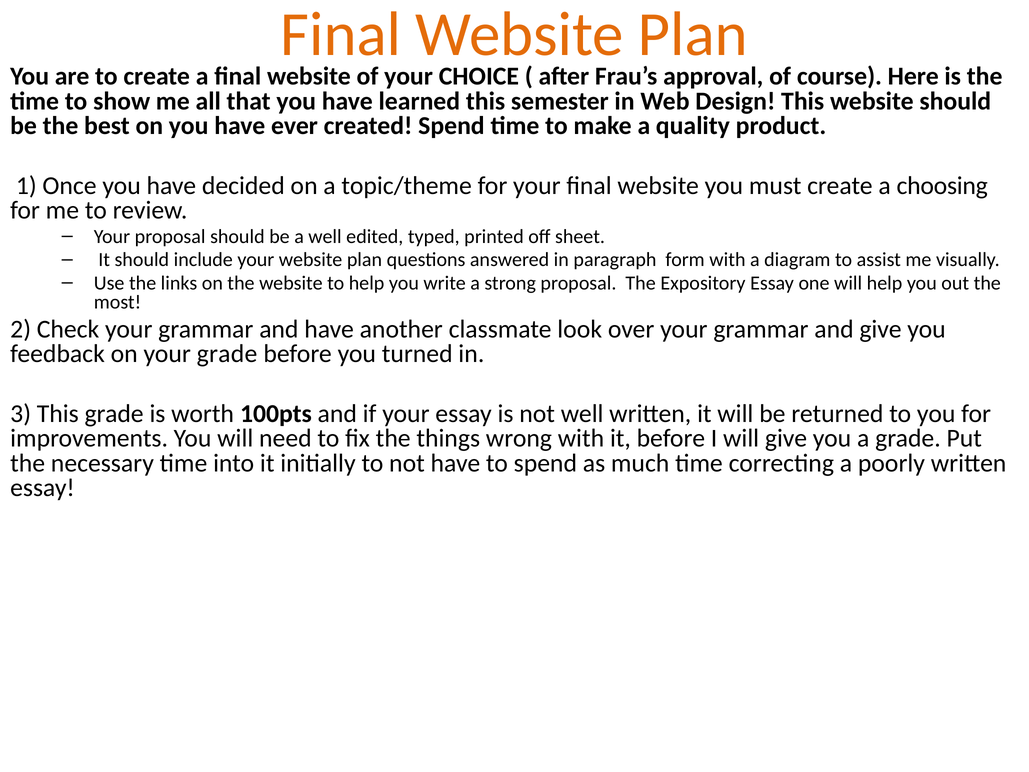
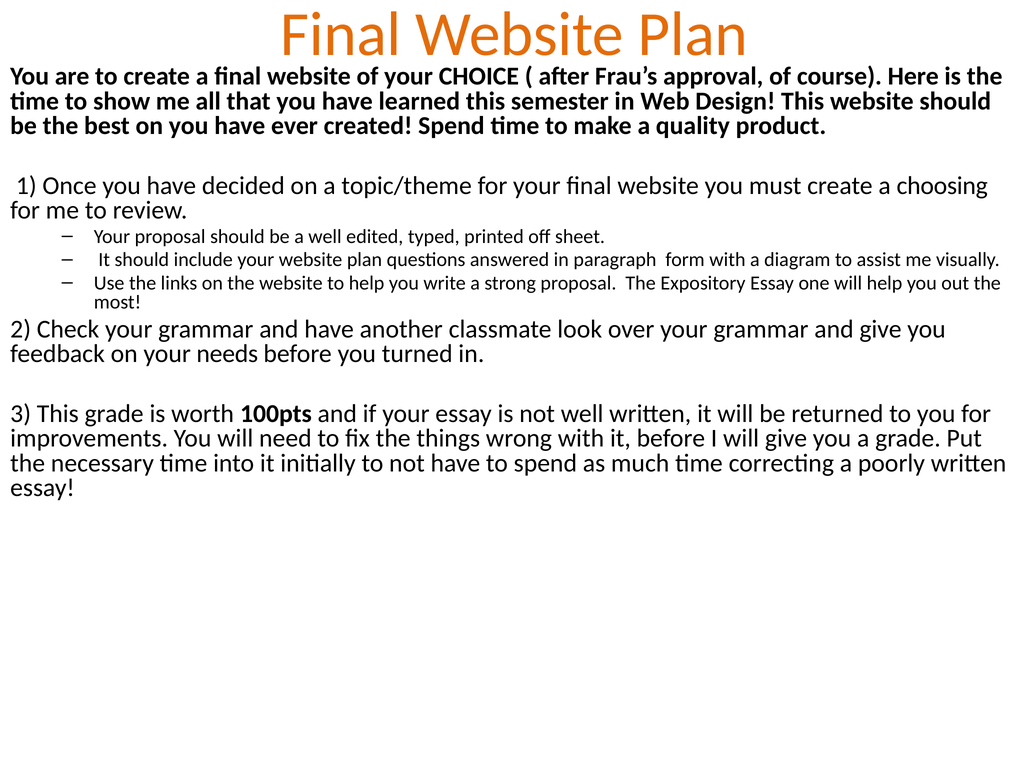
your grade: grade -> needs
